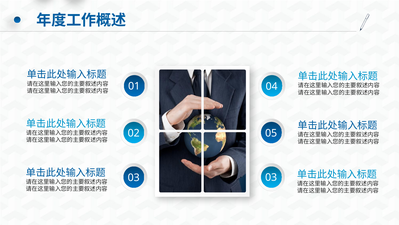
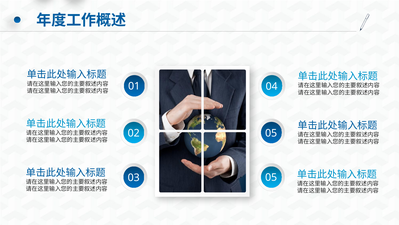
03 03: 03 -> 05
